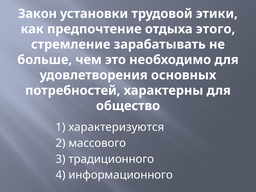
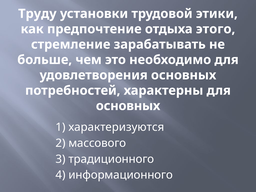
Закон: Закон -> Труду
общество at (128, 106): общество -> основных
